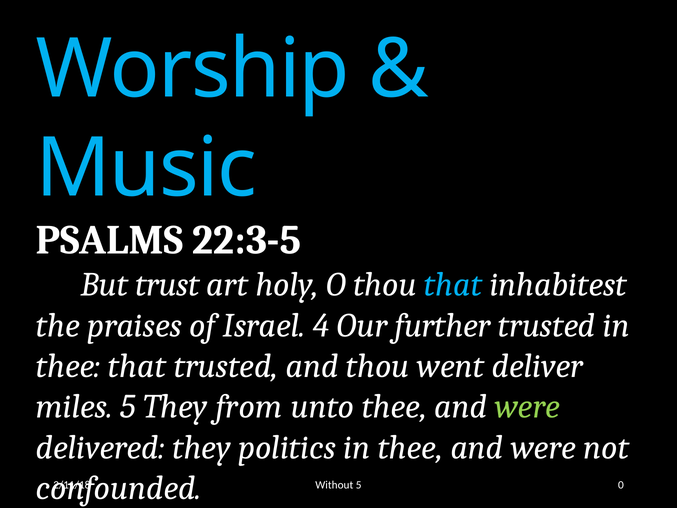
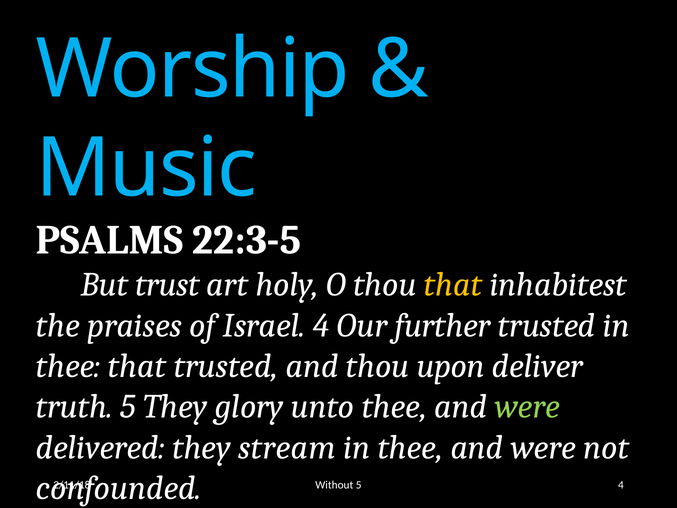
that at (453, 285) colour: light blue -> yellow
went: went -> upon
miles: miles -> truth
from: from -> glory
politics: politics -> stream
5 0: 0 -> 4
